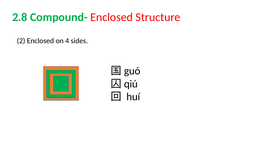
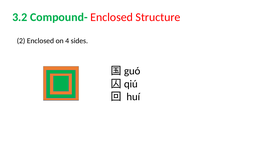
2.8: 2.8 -> 3.2
